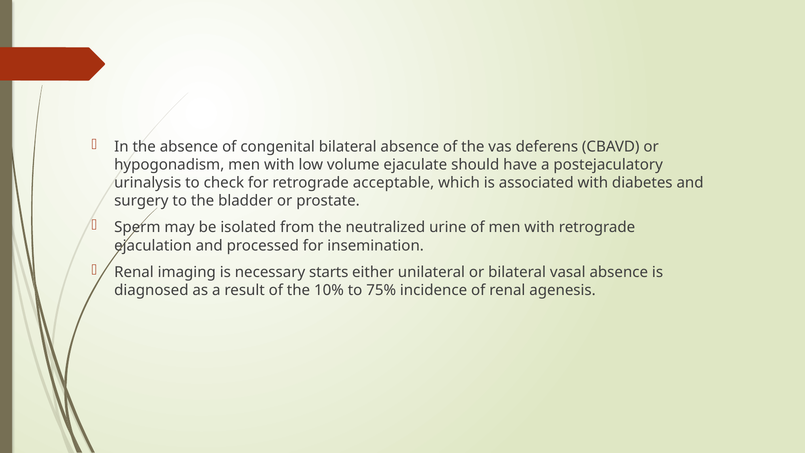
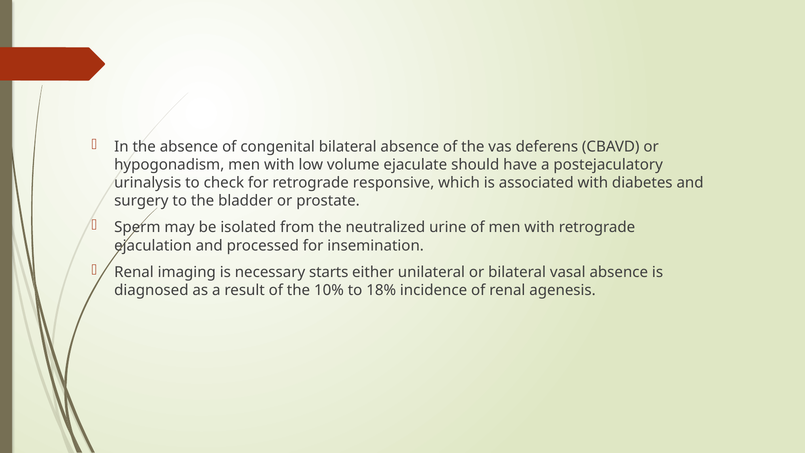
acceptable: acceptable -> responsive
75%: 75% -> 18%
